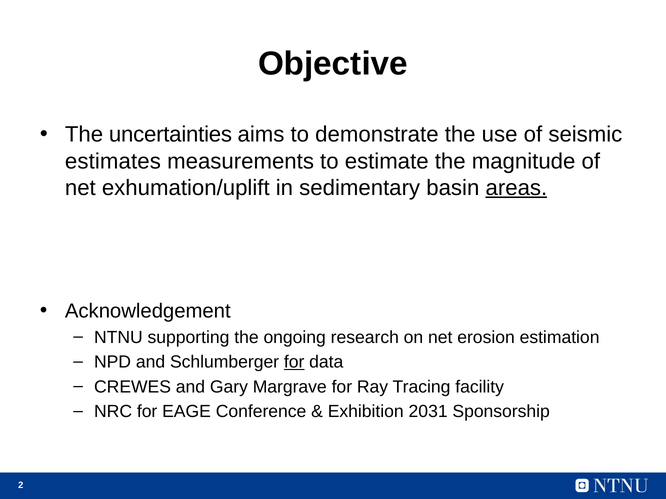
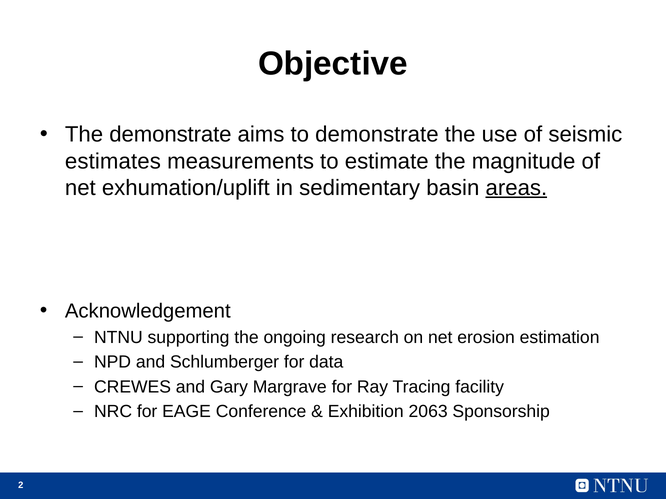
The uncertainties: uncertainties -> demonstrate
for at (294, 362) underline: present -> none
2031: 2031 -> 2063
